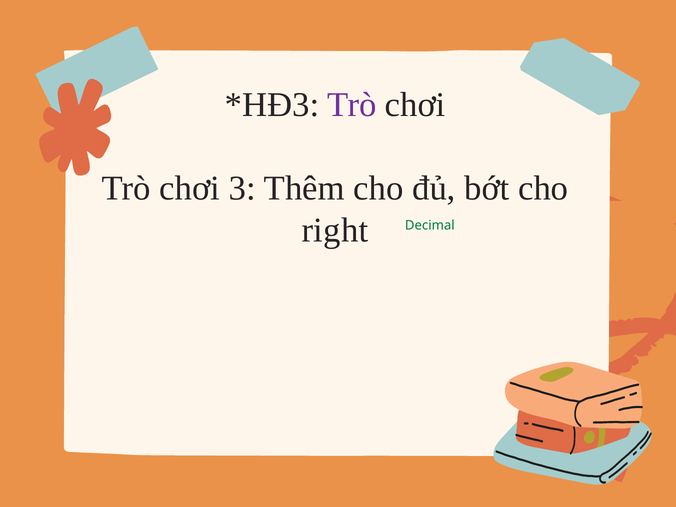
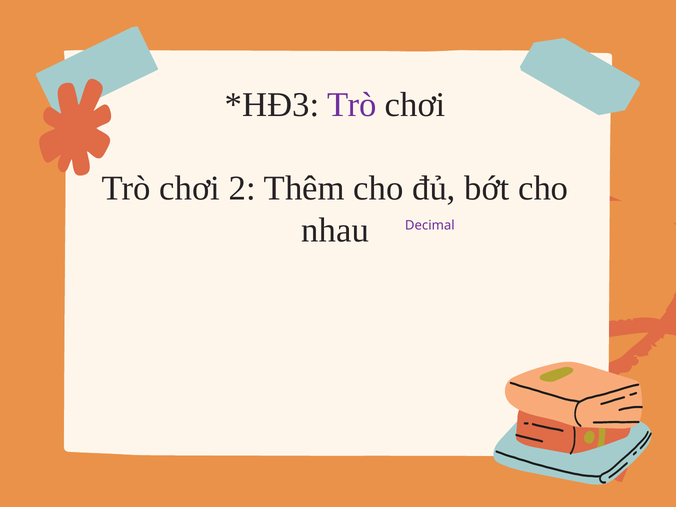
3: 3 -> 2
right at (335, 230): right -> nhau
Decimal at (430, 225) colour: green -> purple
